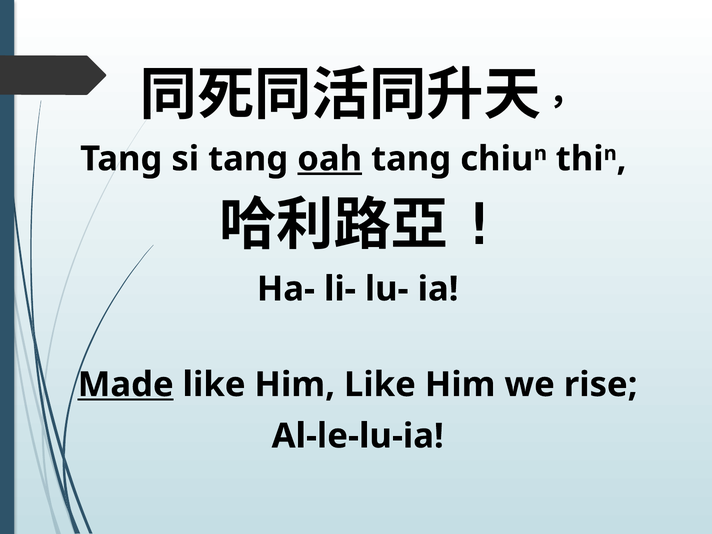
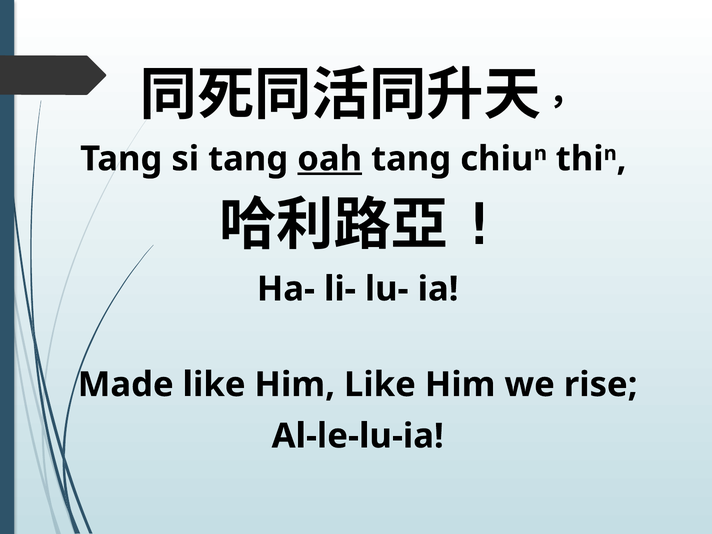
Made underline: present -> none
